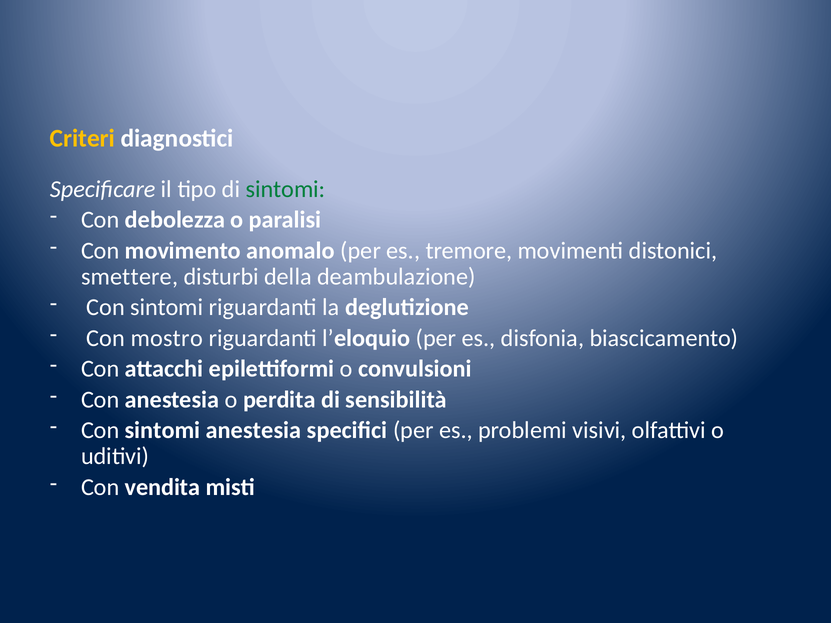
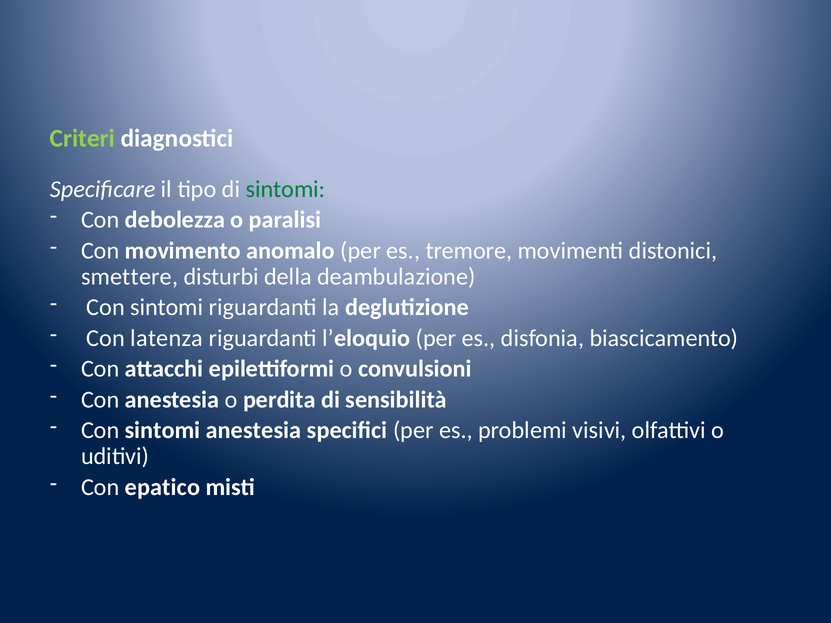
Criteri colour: yellow -> light green
mostro: mostro -> latenza
vendita: vendita -> epatico
